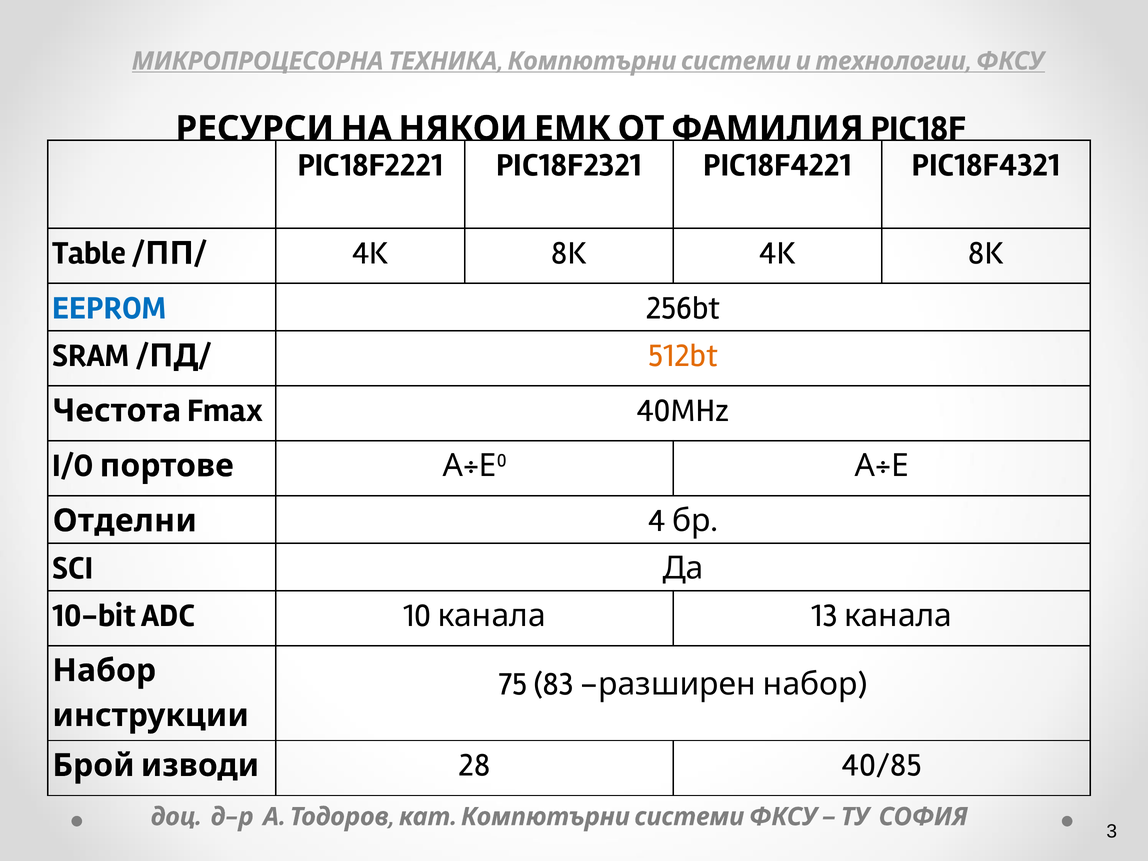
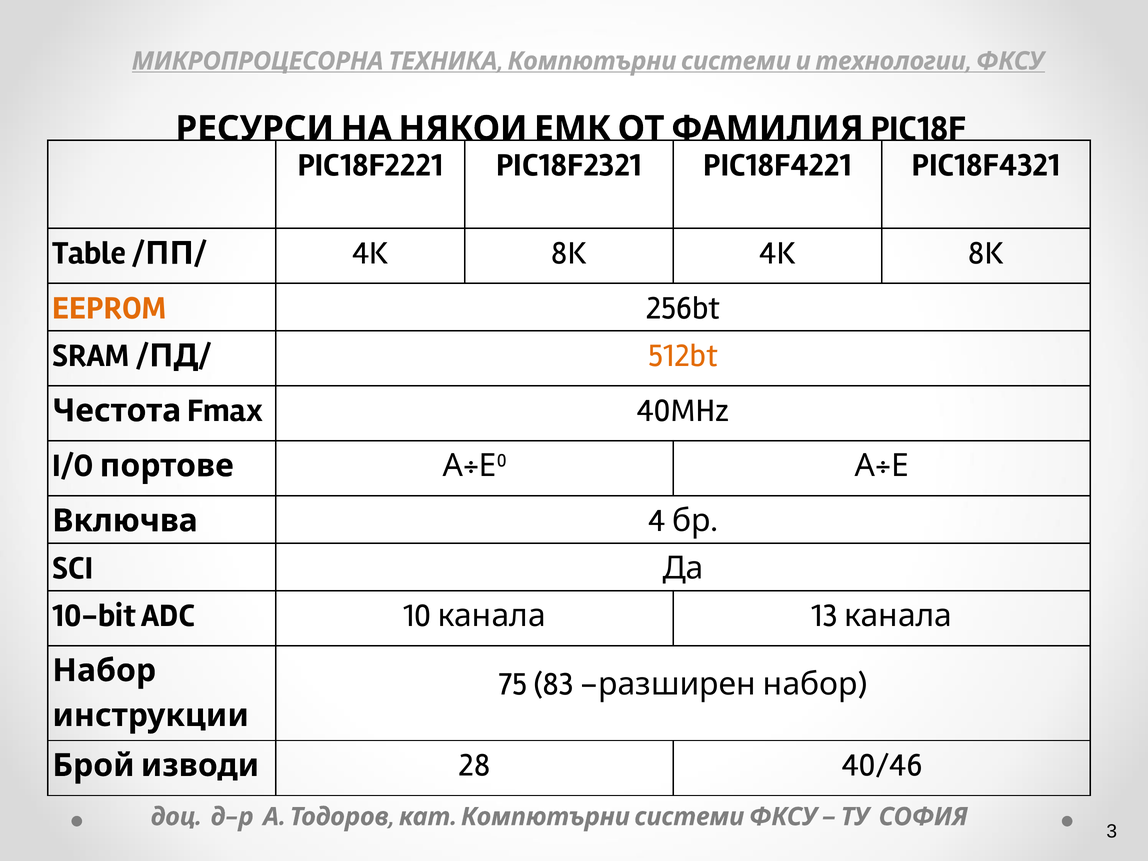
EEPROM colour: blue -> orange
Отделни: Отделни -> Включва
40/85: 40/85 -> 40/46
